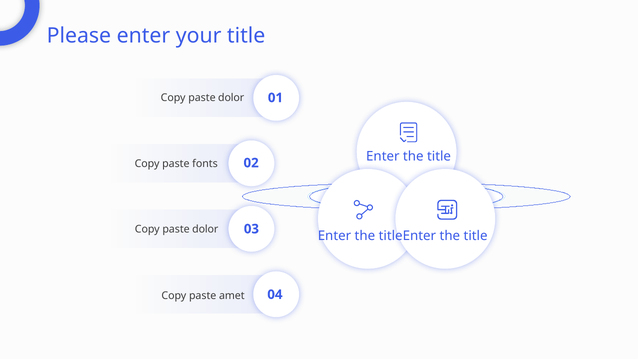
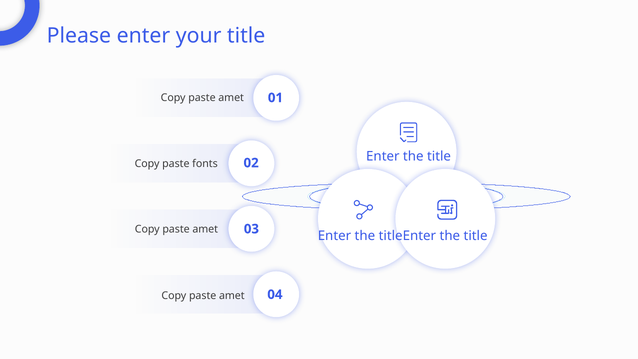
dolor at (231, 98): dolor -> amet
dolor at (205, 229): dolor -> amet
